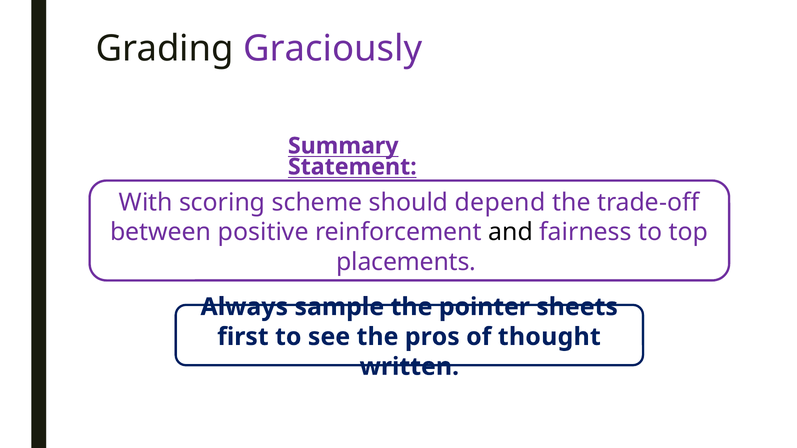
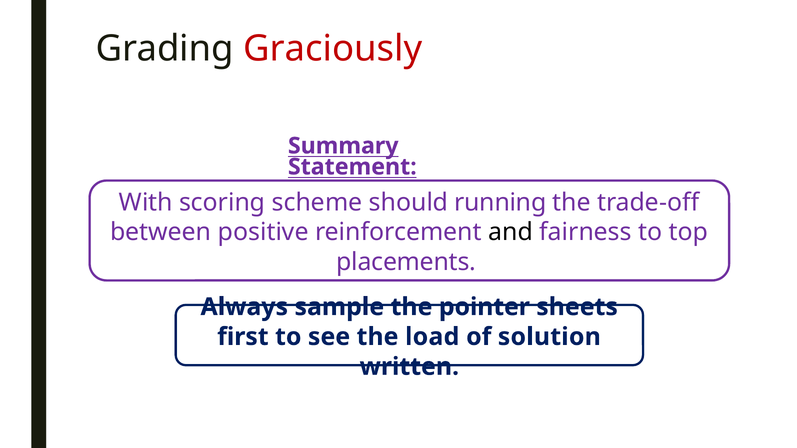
Graciously colour: purple -> red
depend: depend -> running
pros: pros -> load
thought: thought -> solution
